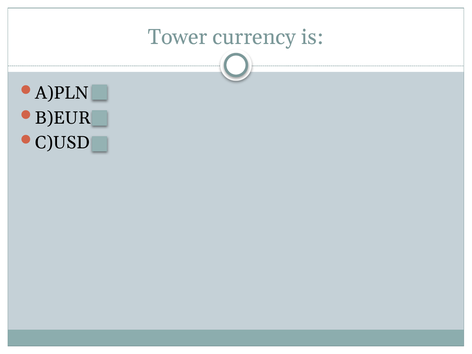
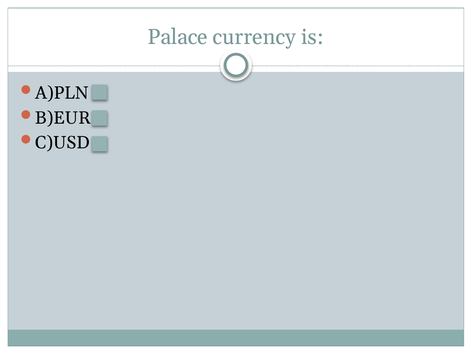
Tower: Tower -> Palace
